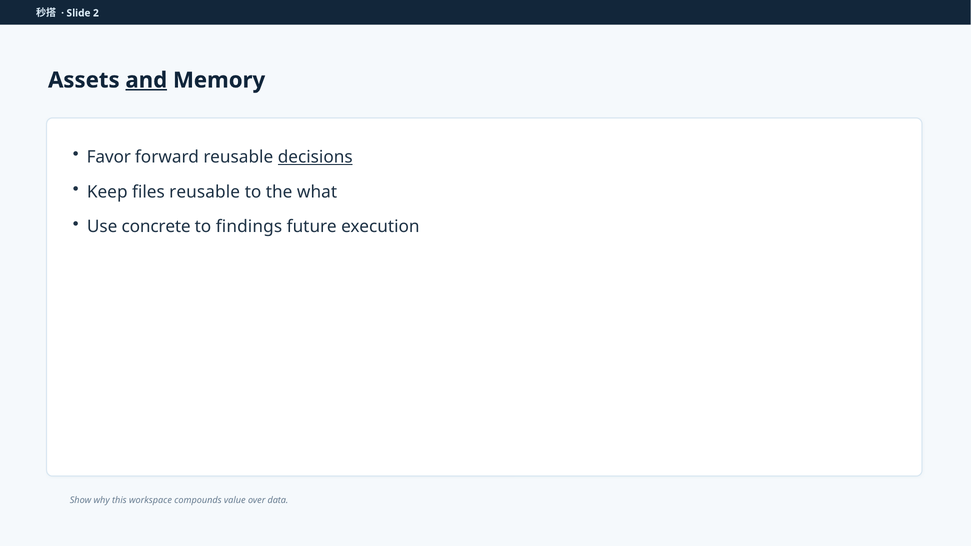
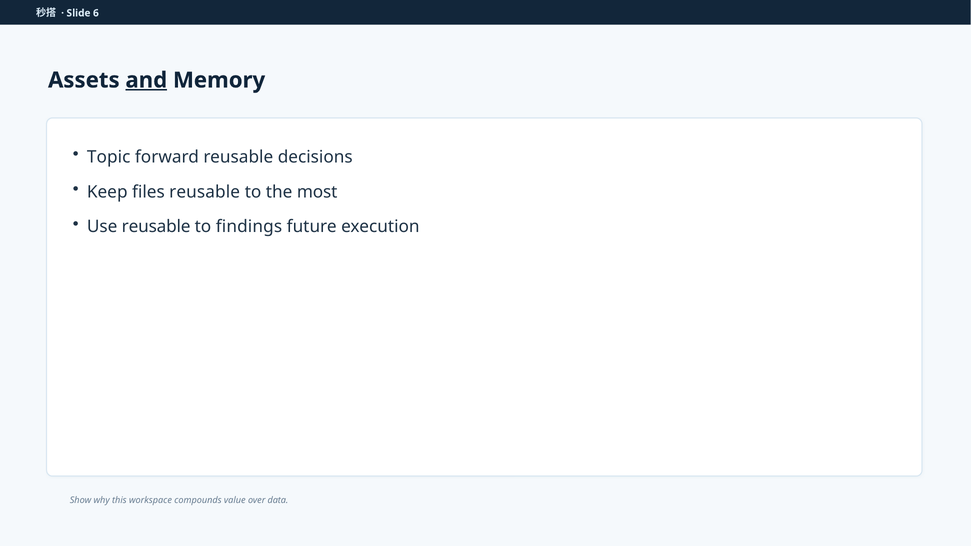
2: 2 -> 6
Favor: Favor -> Topic
decisions underline: present -> none
what: what -> most
Use concrete: concrete -> reusable
